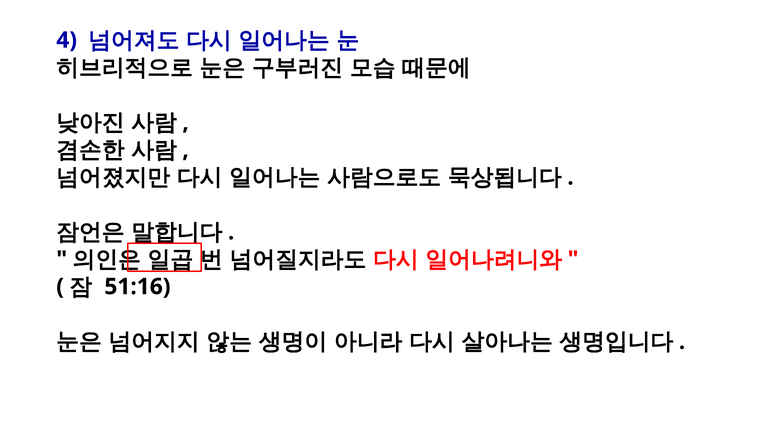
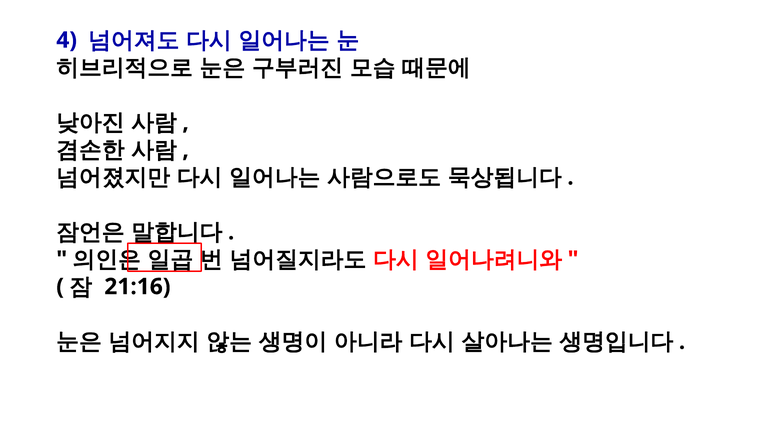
51:16: 51:16 -> 21:16
